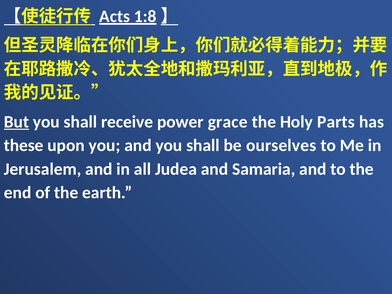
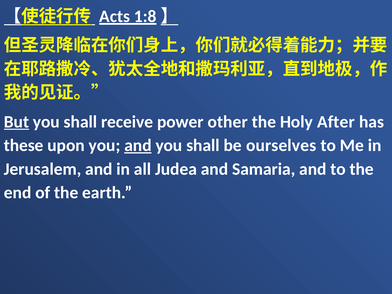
grace: grace -> other
Parts: Parts -> After
and at (138, 145) underline: none -> present
